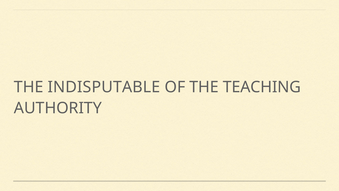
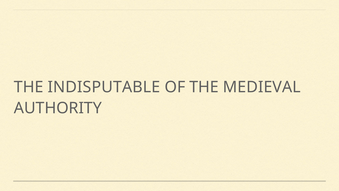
TEACHING: TEACHING -> MEDIEVAL
